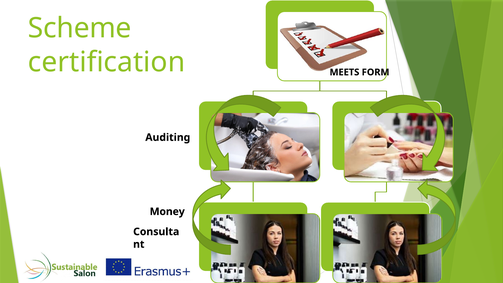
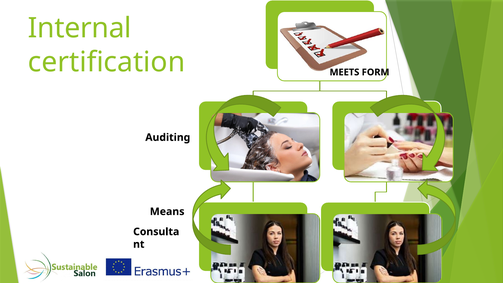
Scheme: Scheme -> Internal
Money: Money -> Means
